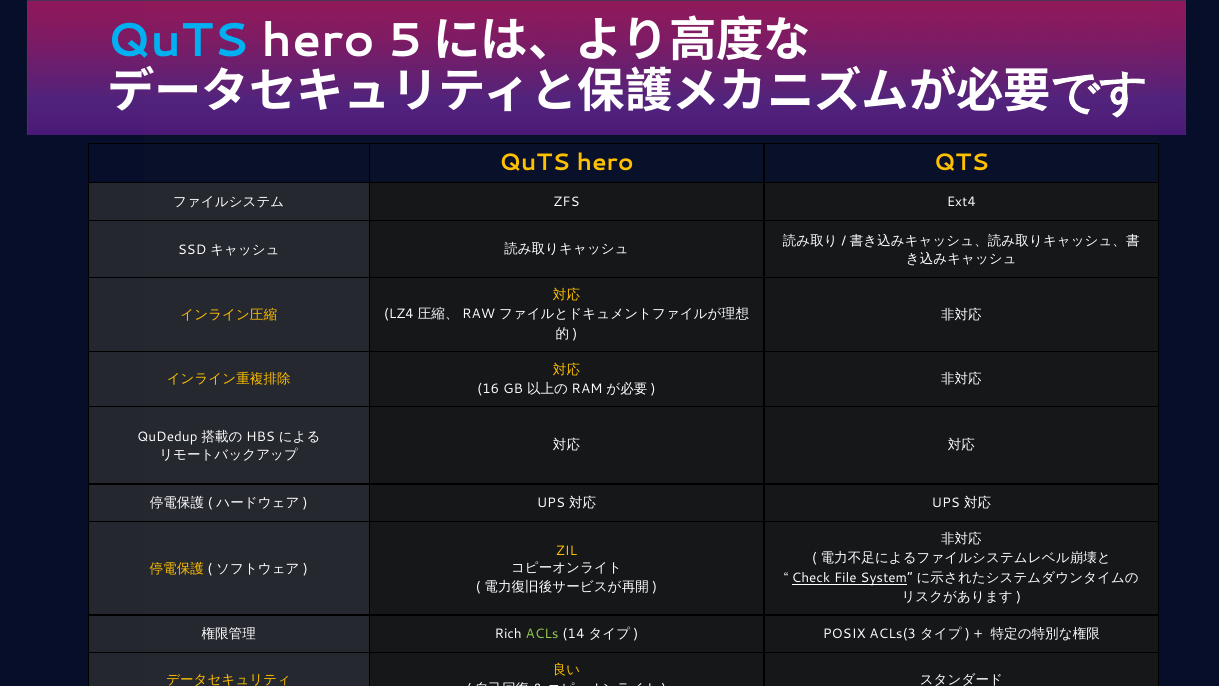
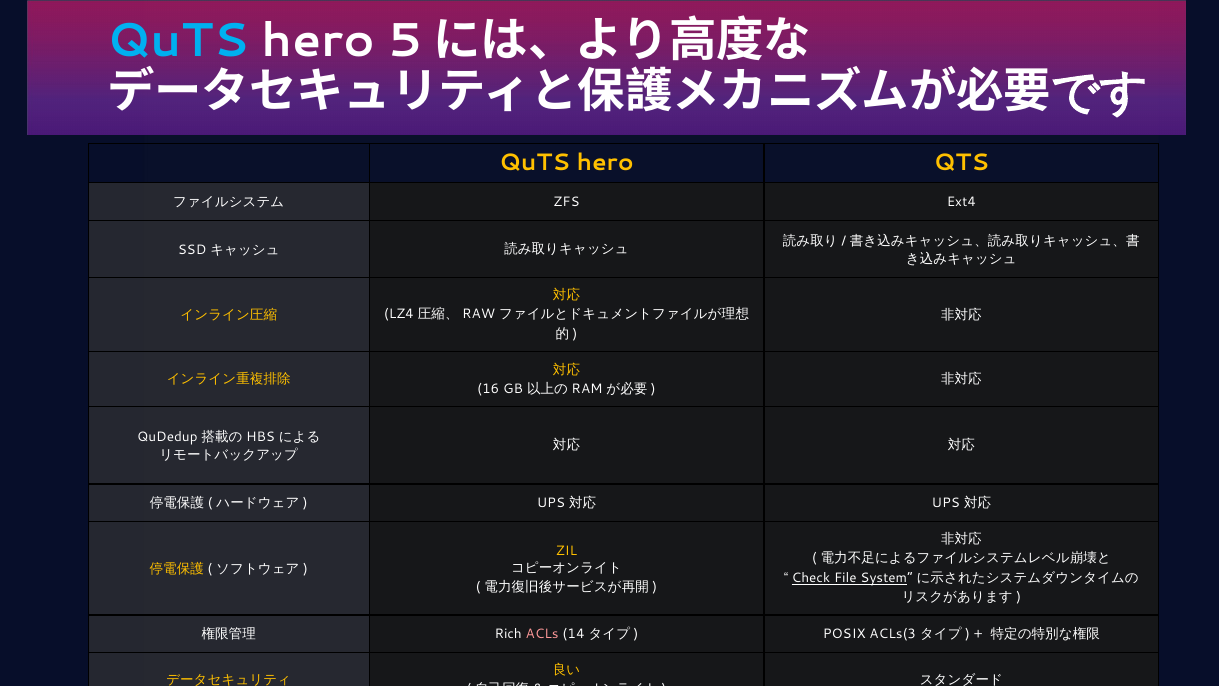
ACLs colour: light green -> pink
